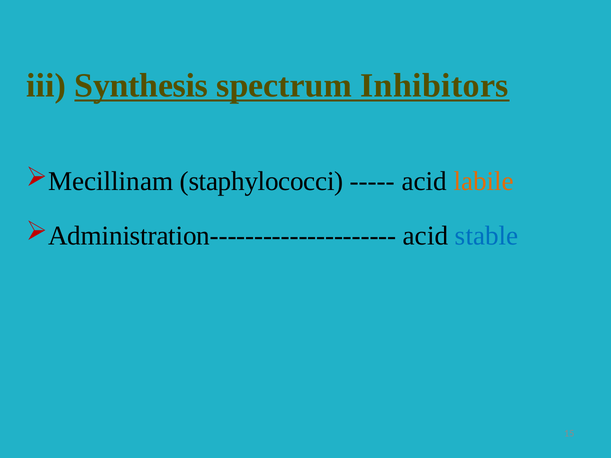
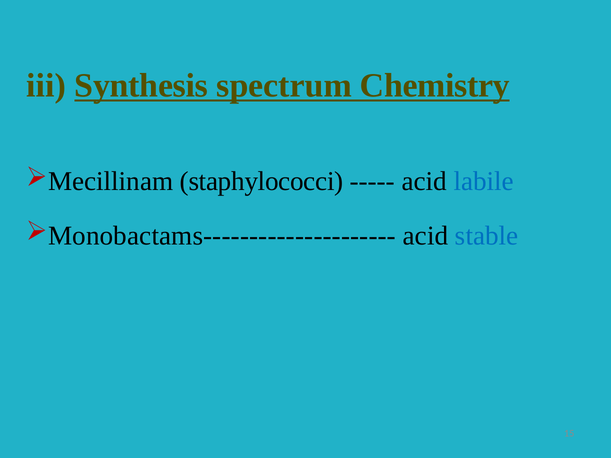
Inhibitors: Inhibitors -> Chemistry
labile colour: orange -> blue
Administration---------------------: Administration--------------------- -> Monobactams---------------------
